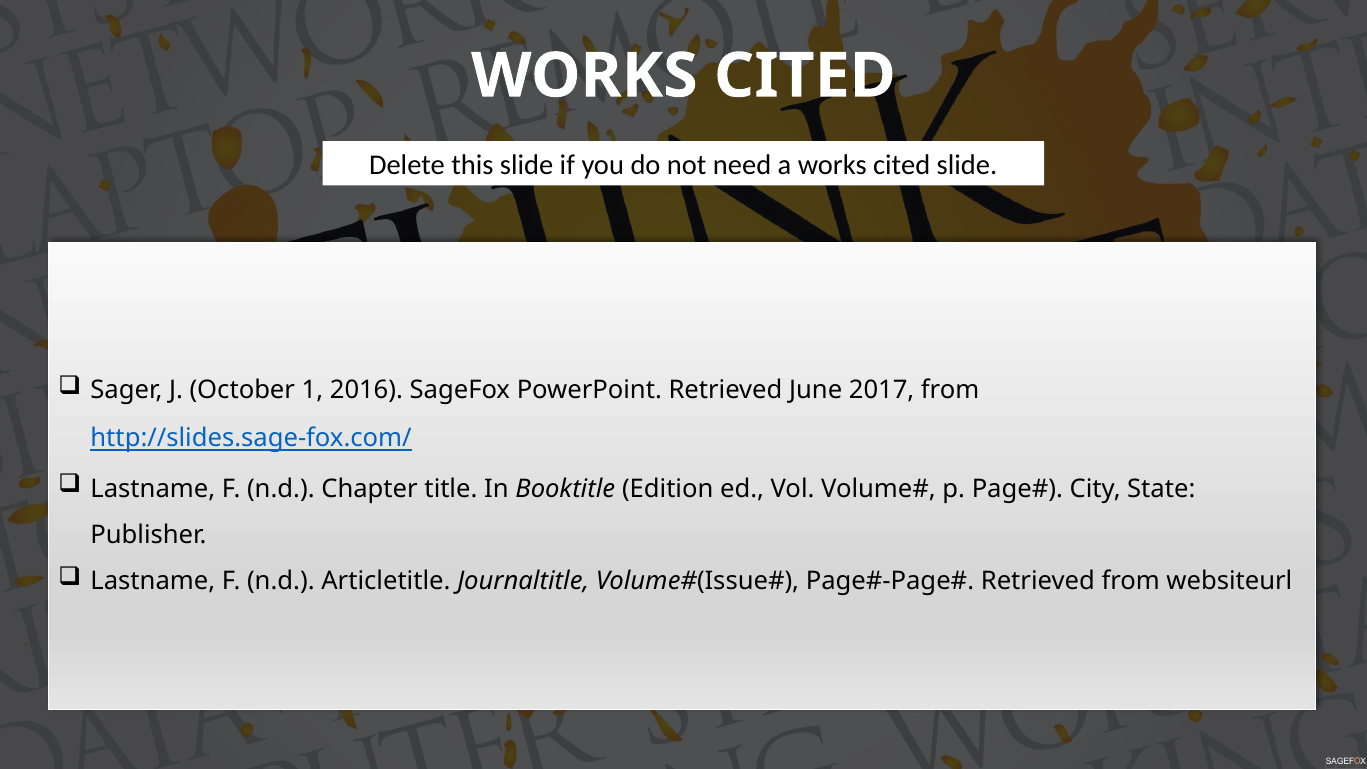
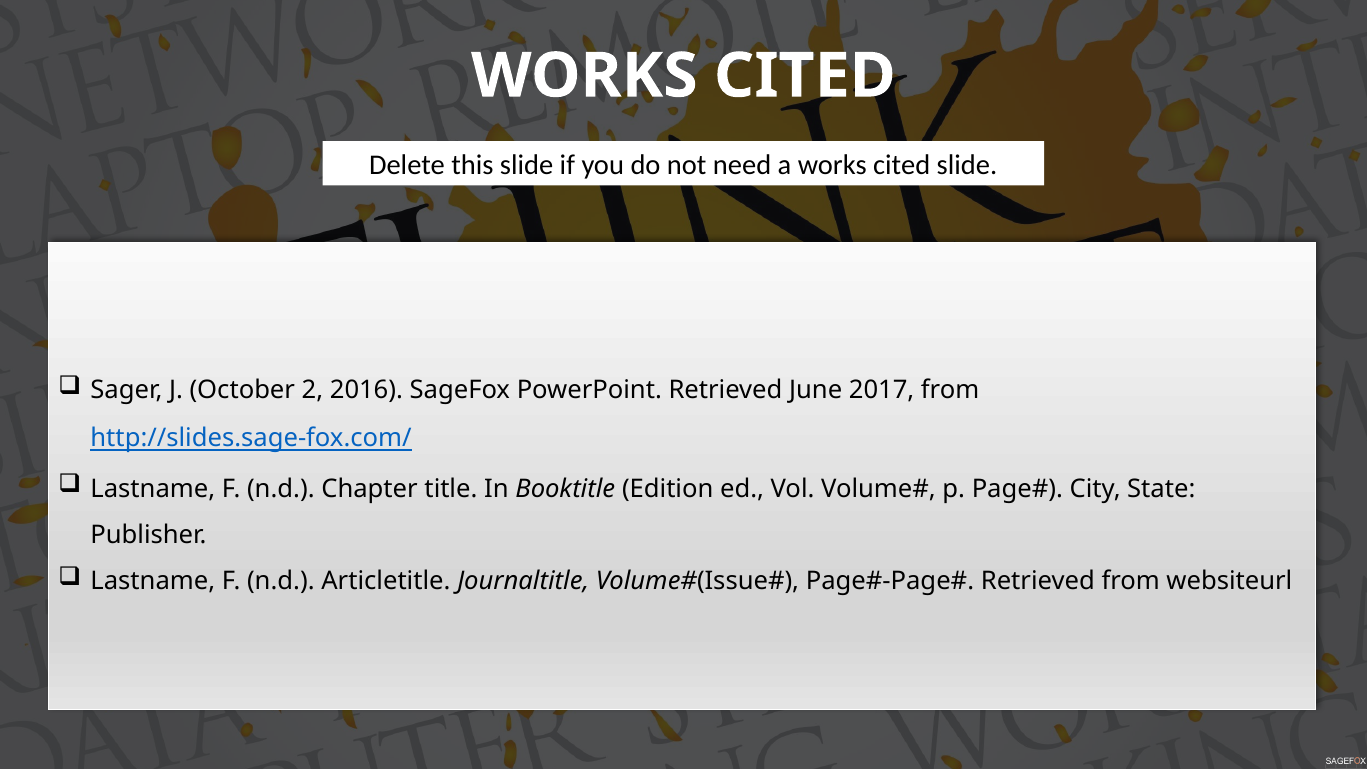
1: 1 -> 2
